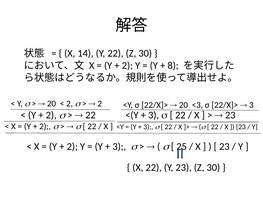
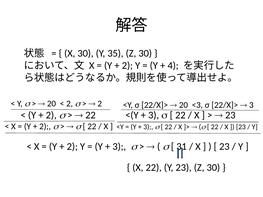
X 14: 14 -> 30
Y 22: 22 -> 35
8: 8 -> 4
25: 25 -> 31
